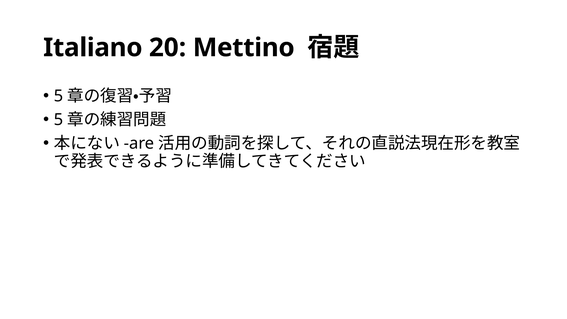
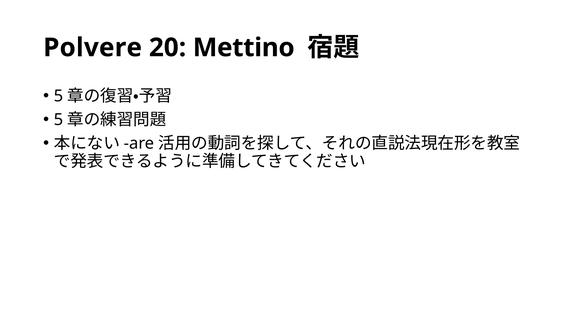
Italiano: Italiano -> Polvere
